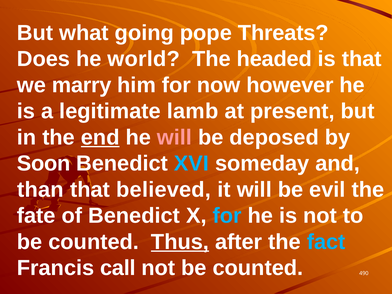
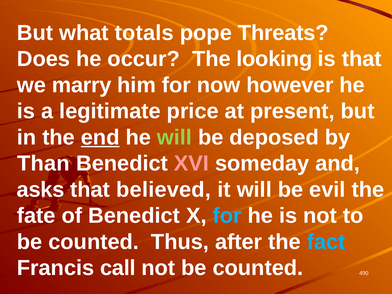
going: going -> totals
world: world -> occur
headed: headed -> looking
lamb: lamb -> price
will at (175, 137) colour: pink -> light green
Soon: Soon -> Than
XVI colour: light blue -> pink
than: than -> asks
Thus underline: present -> none
